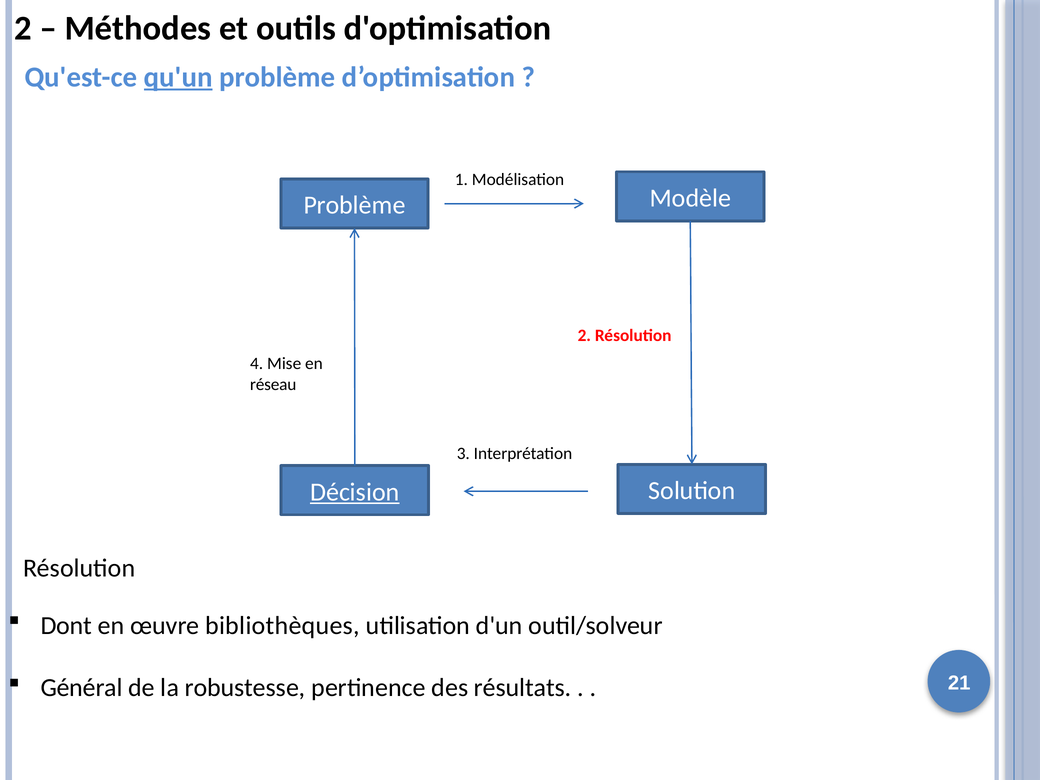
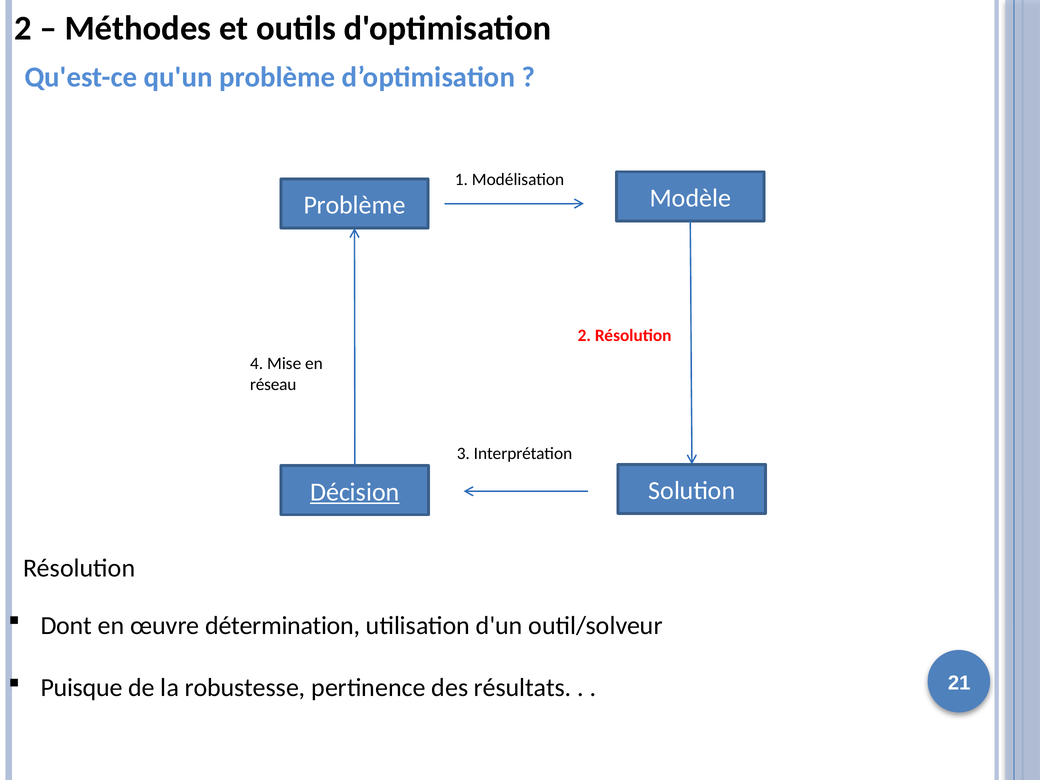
qu'un underline: present -> none
bibliothèques: bibliothèques -> détermination
Général: Général -> Puisque
